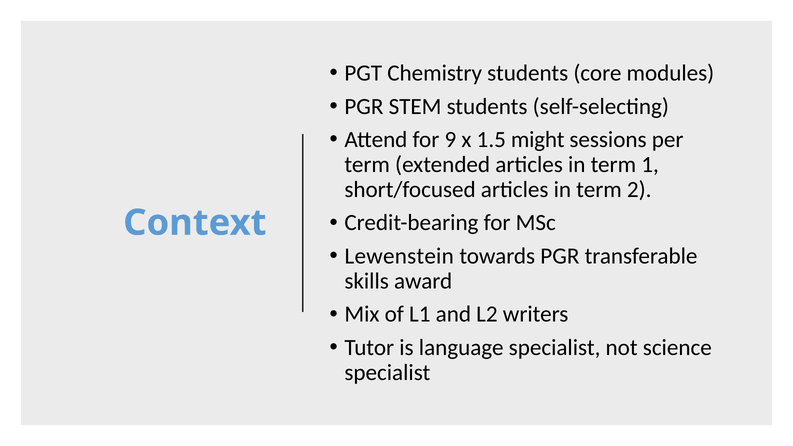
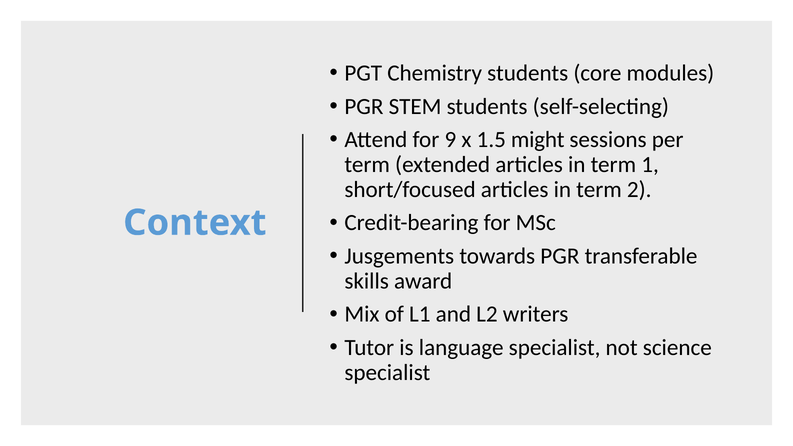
Lewenstein: Lewenstein -> Jusgements
